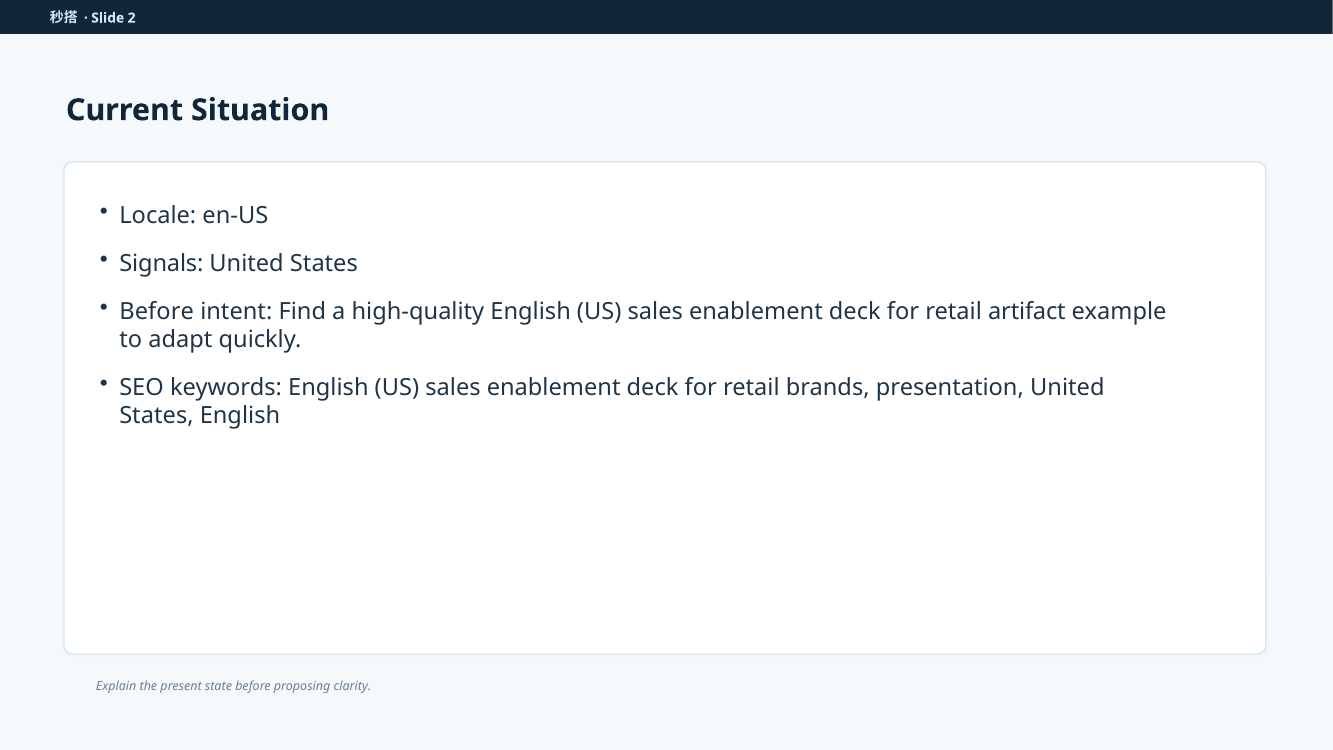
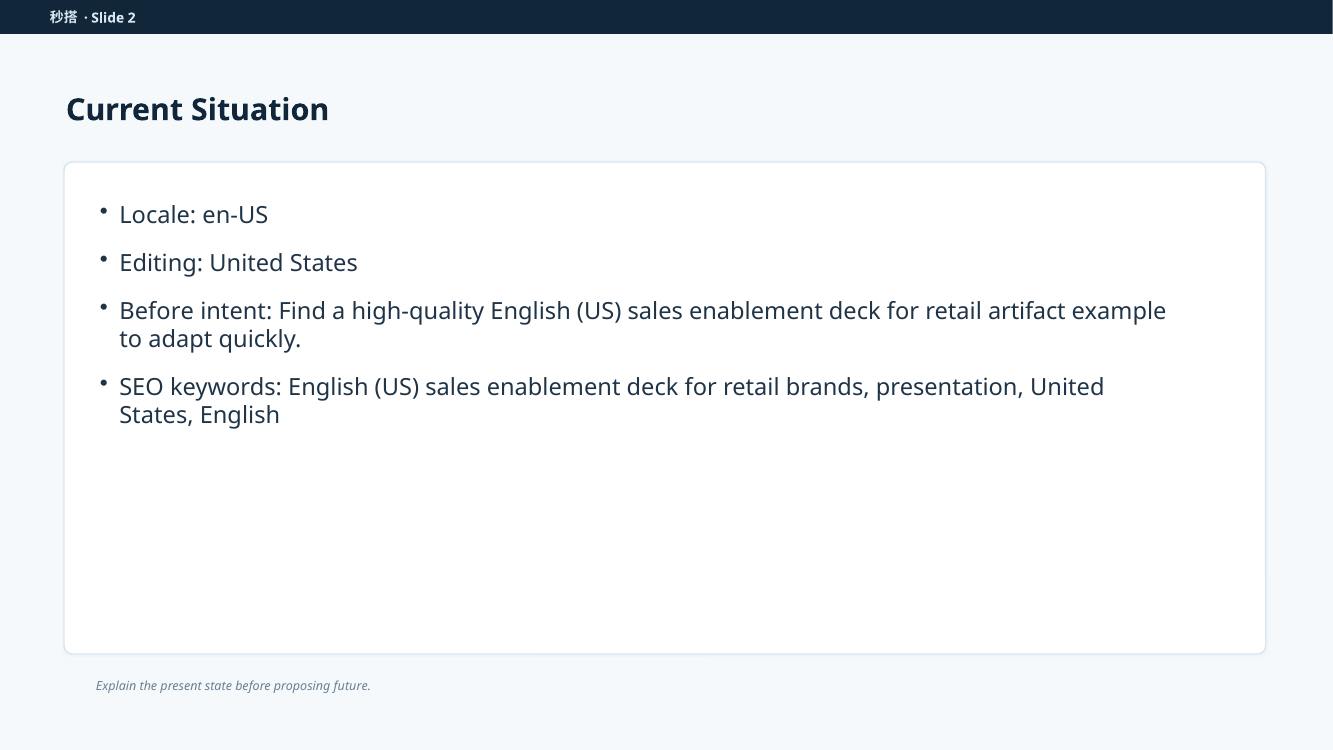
Signals: Signals -> Editing
clarity: clarity -> future
